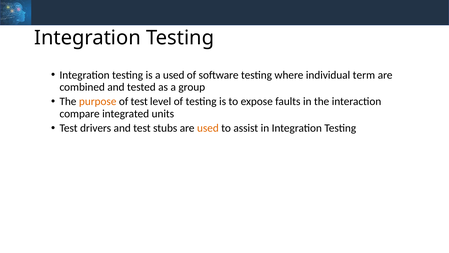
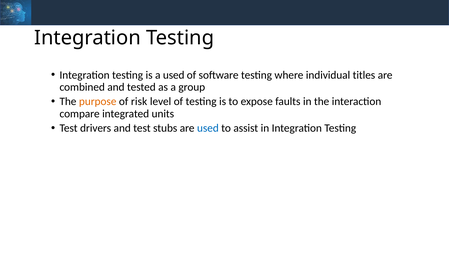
term: term -> titles
of test: test -> risk
used at (208, 128) colour: orange -> blue
